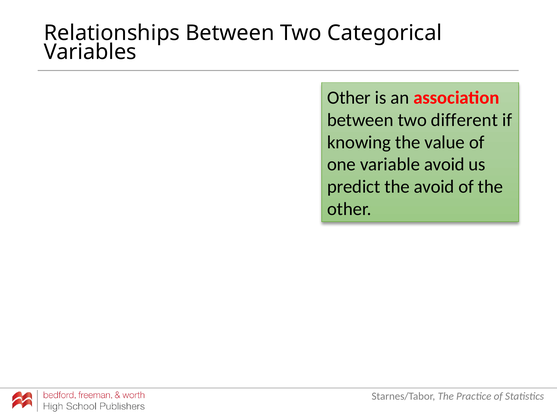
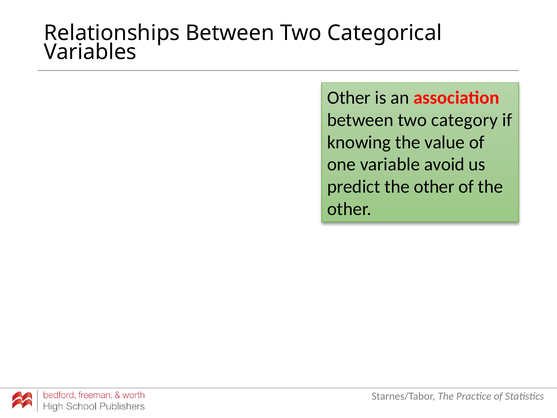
different: different -> category
predict the avoid: avoid -> other
